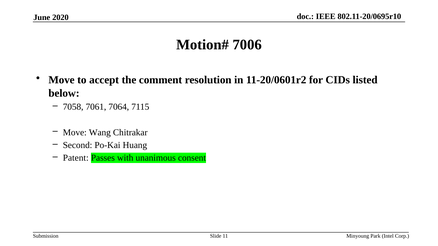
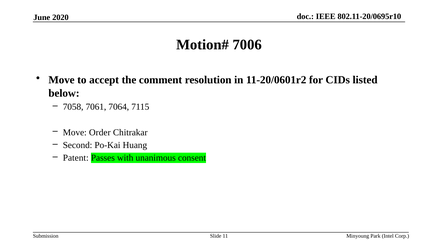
Wang: Wang -> Order
